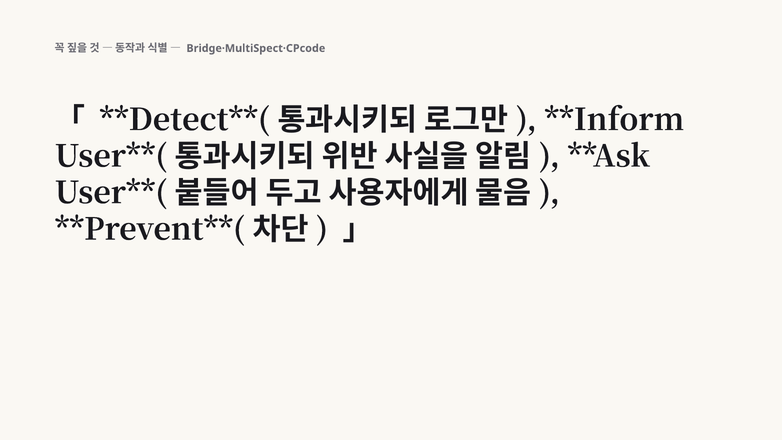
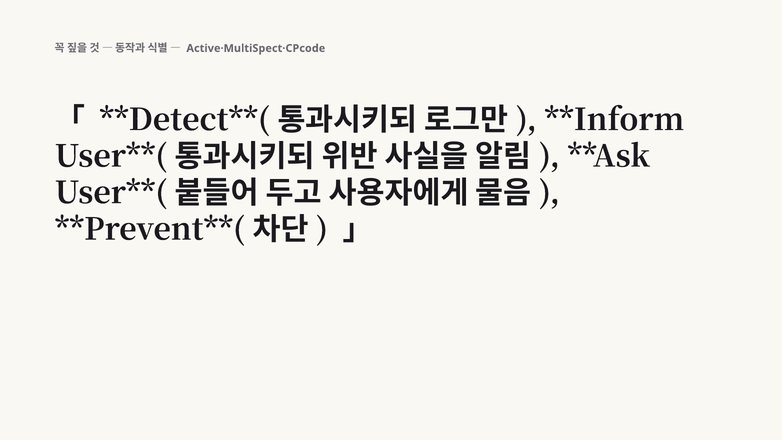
Bridge·MultiSpect·CPcode: Bridge·MultiSpect·CPcode -> Active·MultiSpect·CPcode
